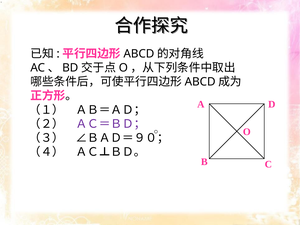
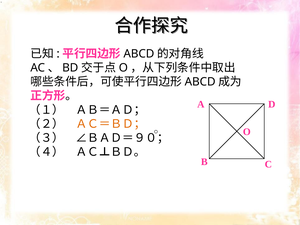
ＡＣ＝ＢＤ； colour: purple -> orange
